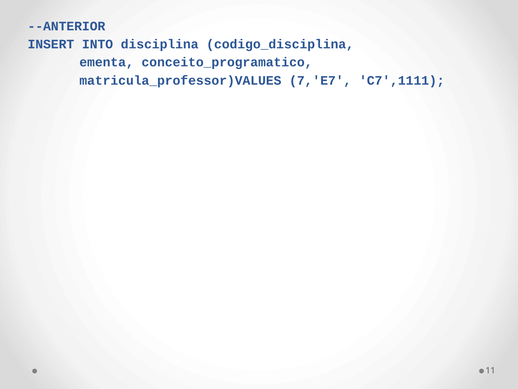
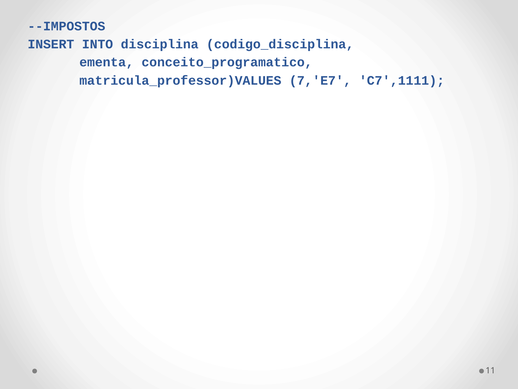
--ANTERIOR: --ANTERIOR -> --IMPOSTOS
